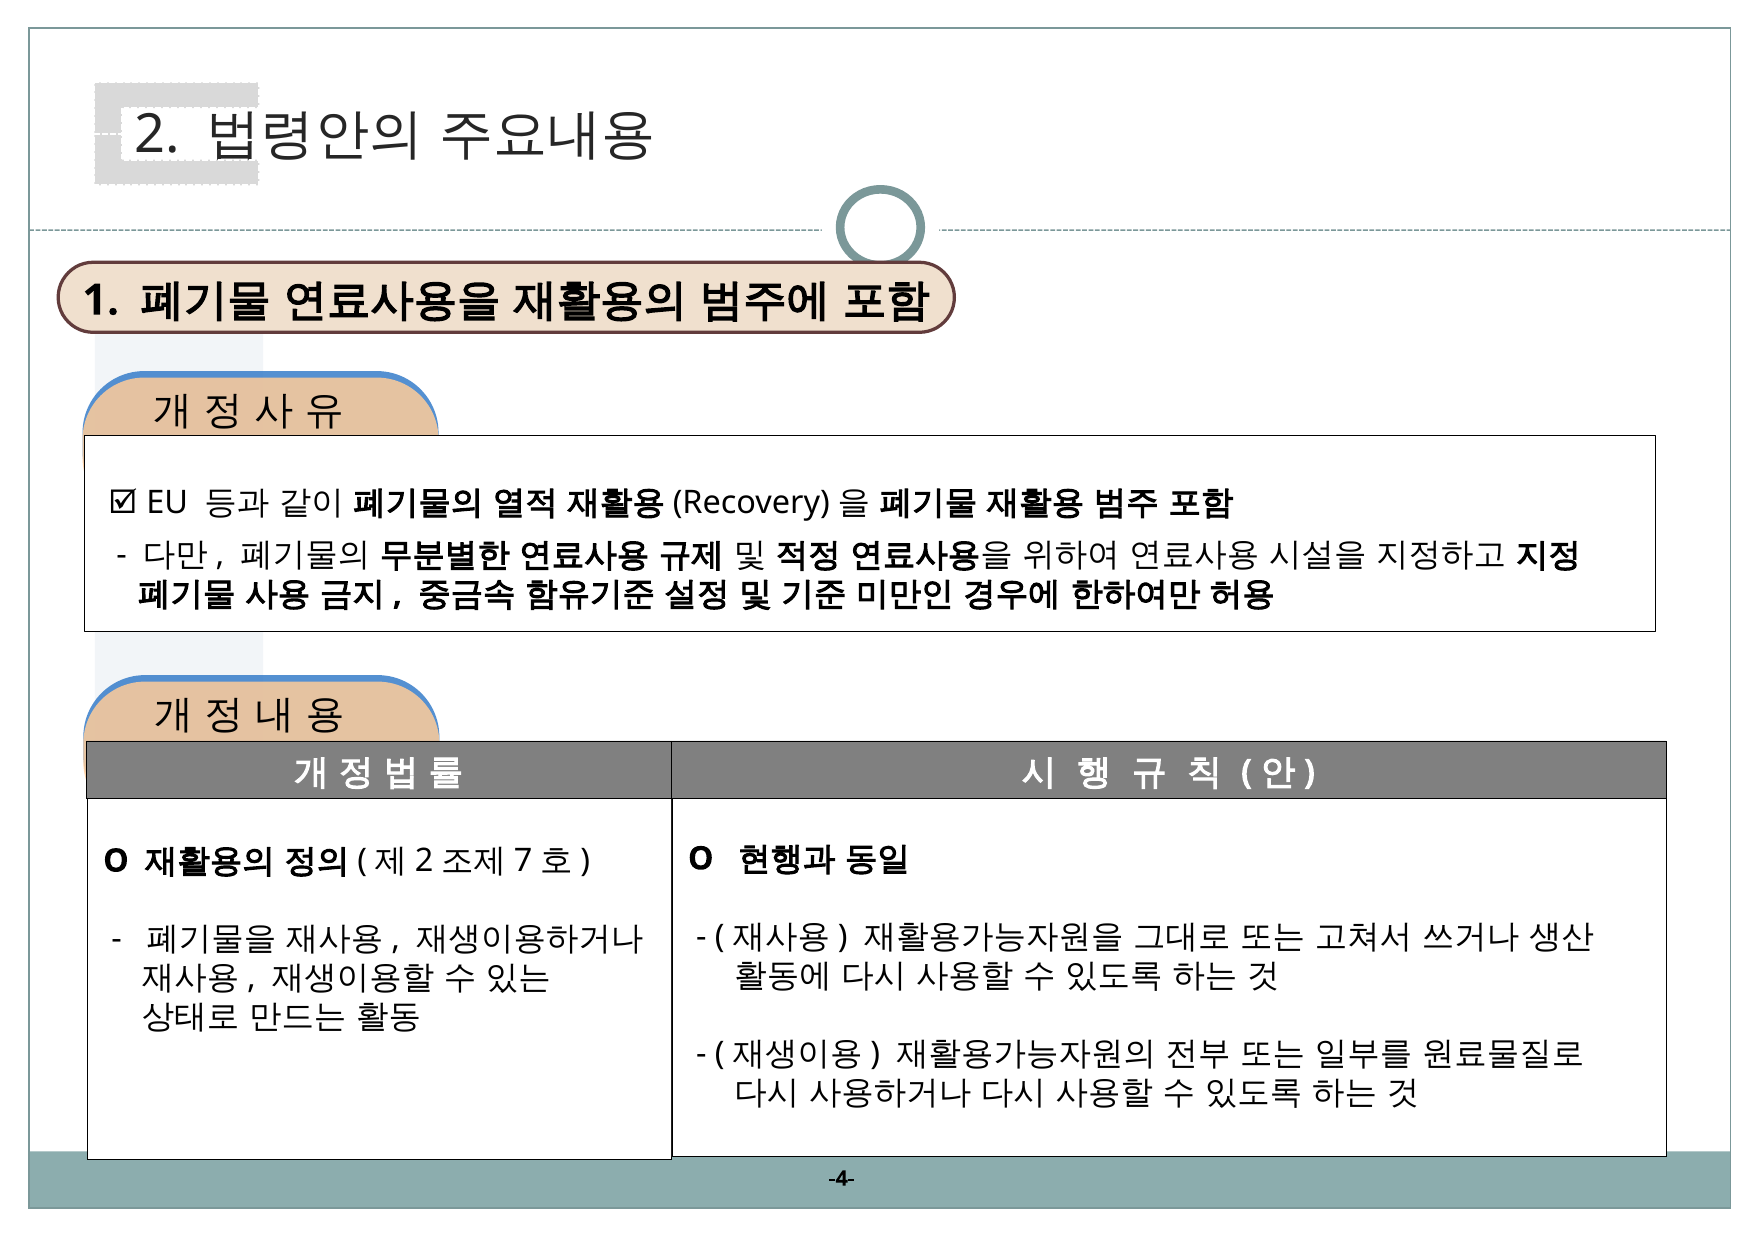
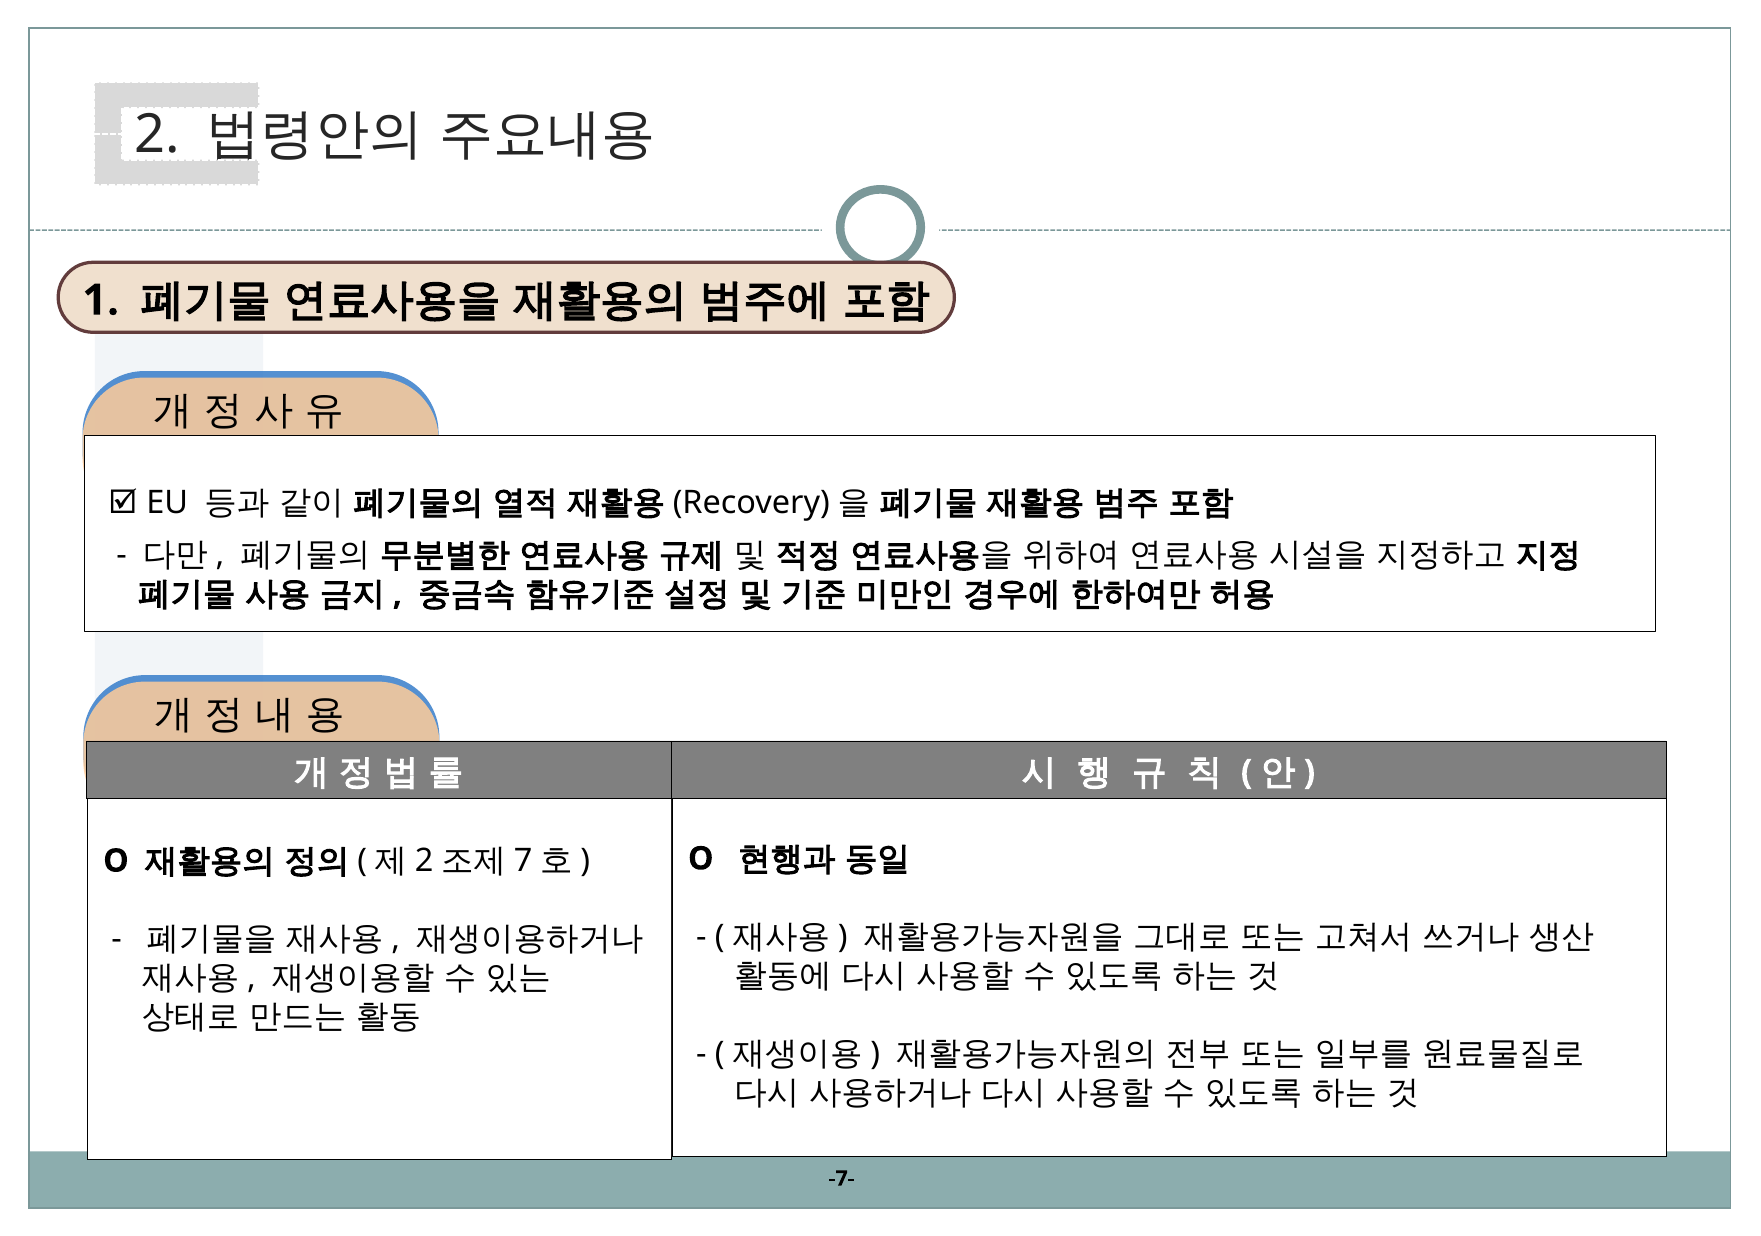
-4-: -4- -> -7-
